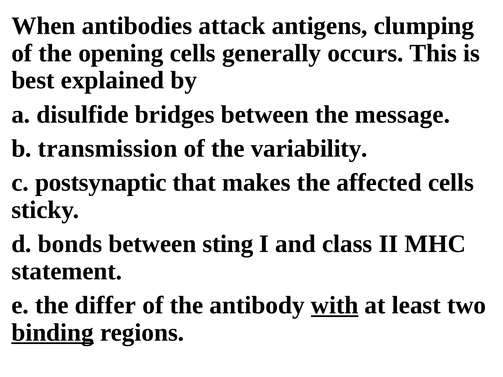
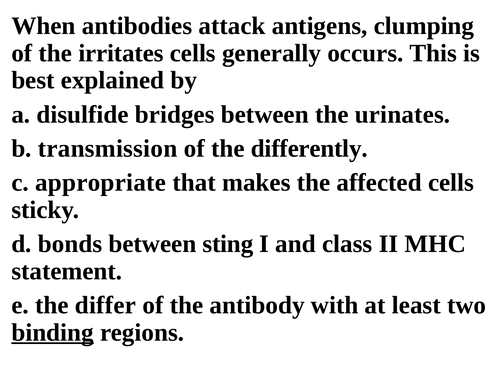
opening: opening -> irritates
message: message -> urinates
variability: variability -> differently
postsynaptic: postsynaptic -> appropriate
with underline: present -> none
